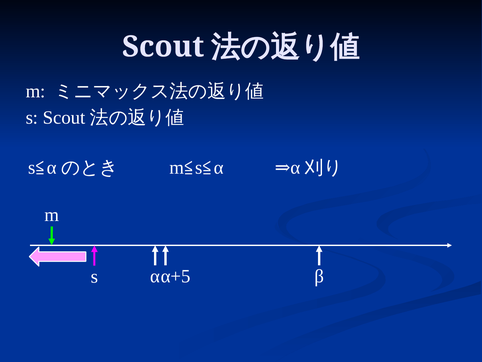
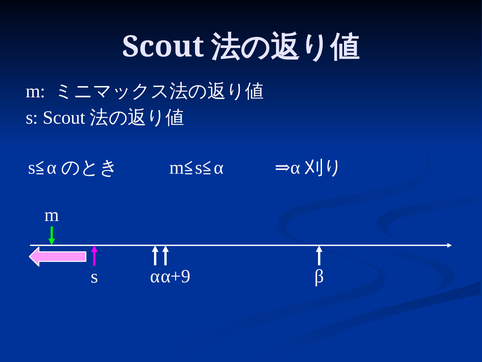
α+5: α+5 -> α+9
